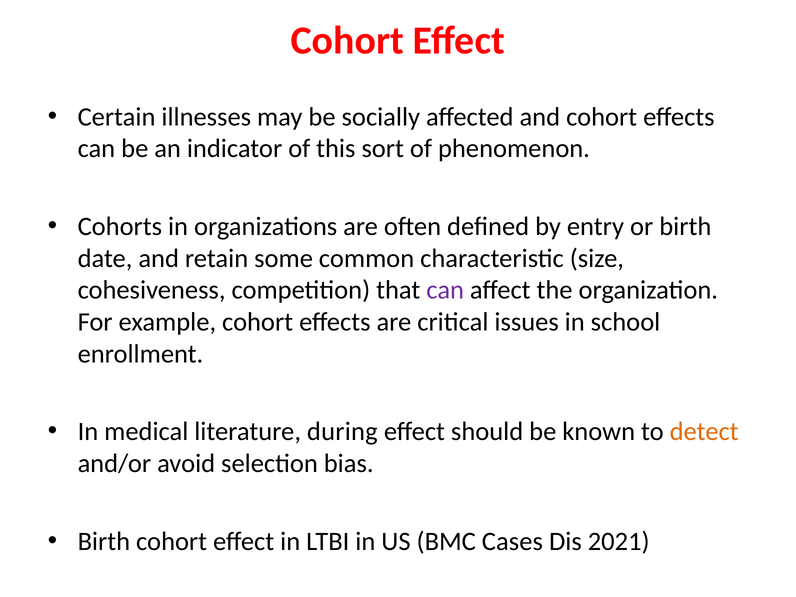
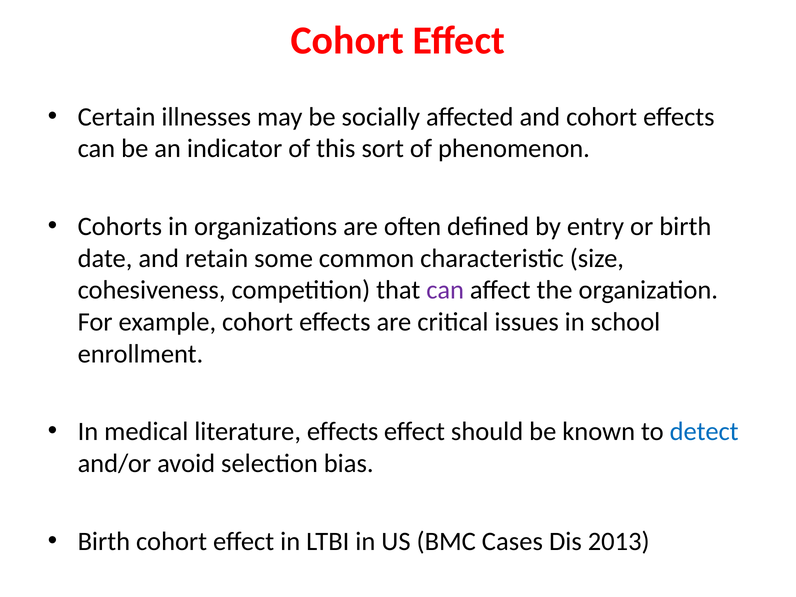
literature during: during -> effects
detect colour: orange -> blue
2021: 2021 -> 2013
